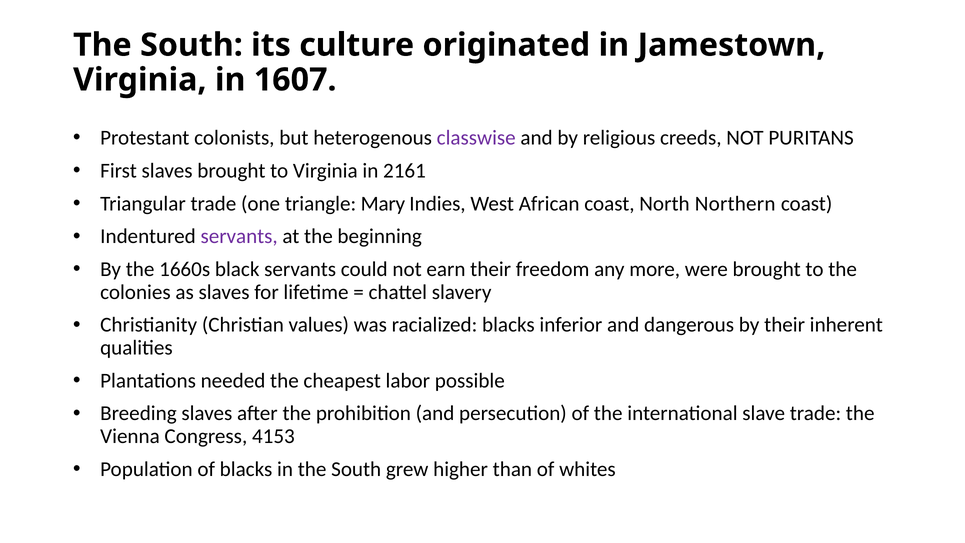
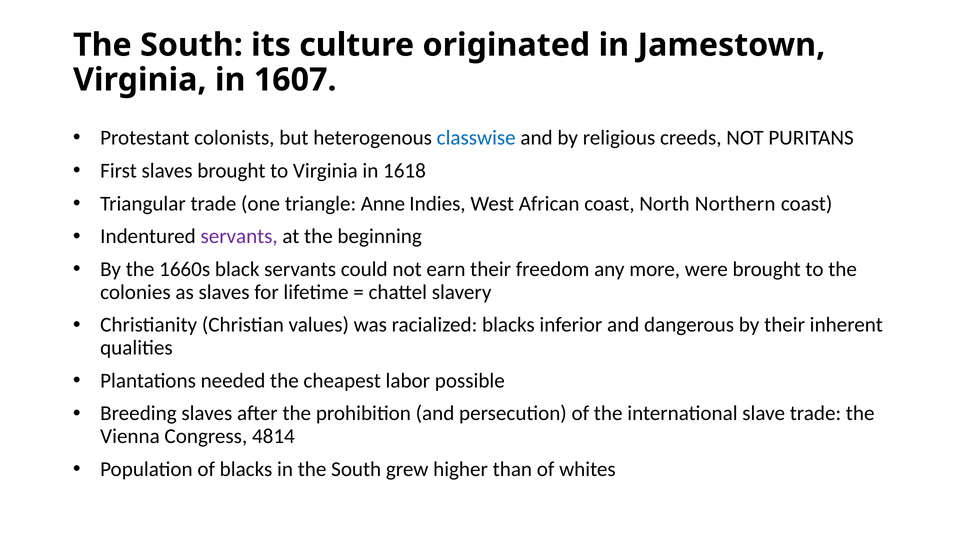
classwise colour: purple -> blue
2161: 2161 -> 1618
Mary: Mary -> Anne
4153: 4153 -> 4814
